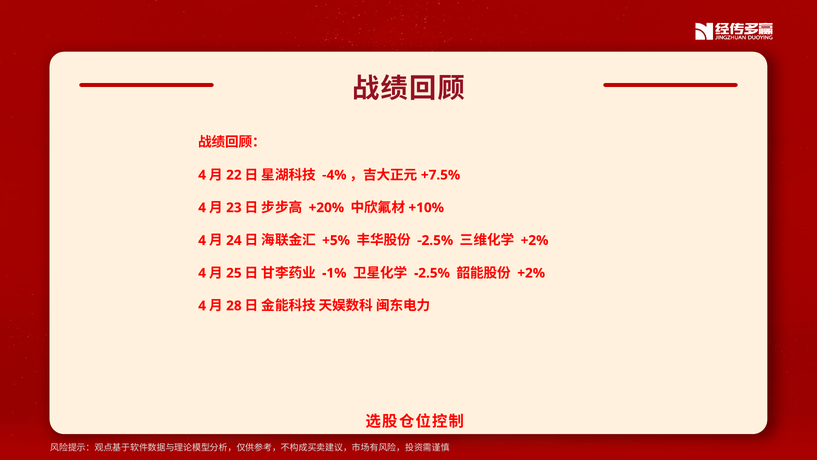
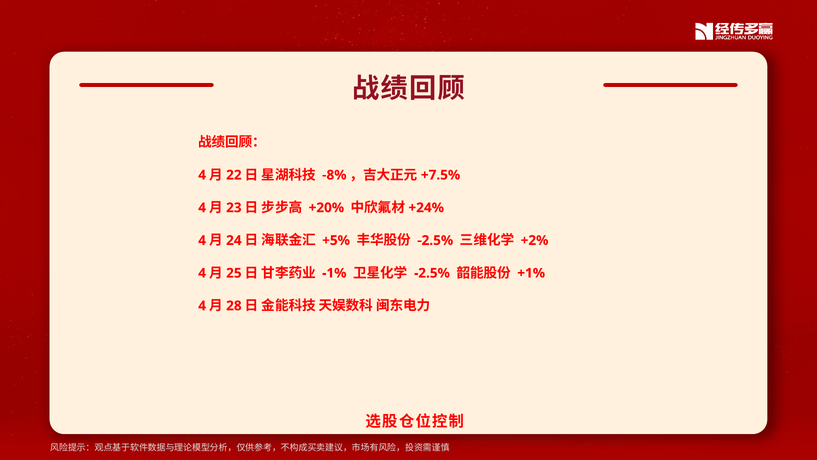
-4%: -4% -> -8%
+10%: +10% -> +24%
+2% at (531, 273): +2% -> +1%
